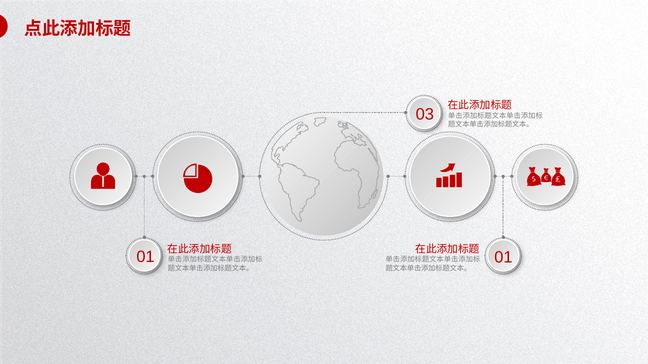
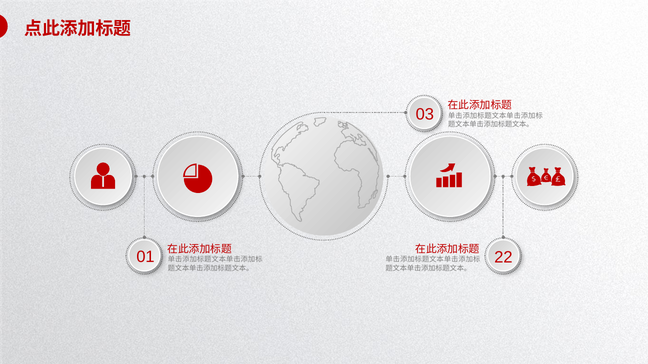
01 01: 01 -> 22
